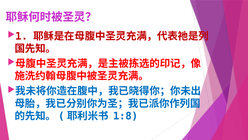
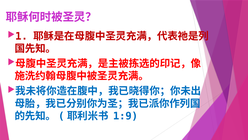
1:8: 1:8 -> 1:9
